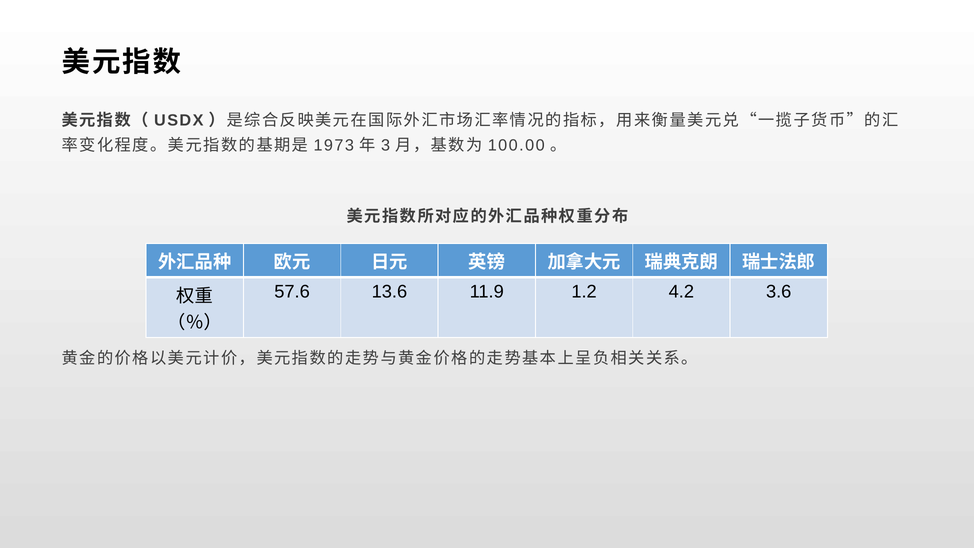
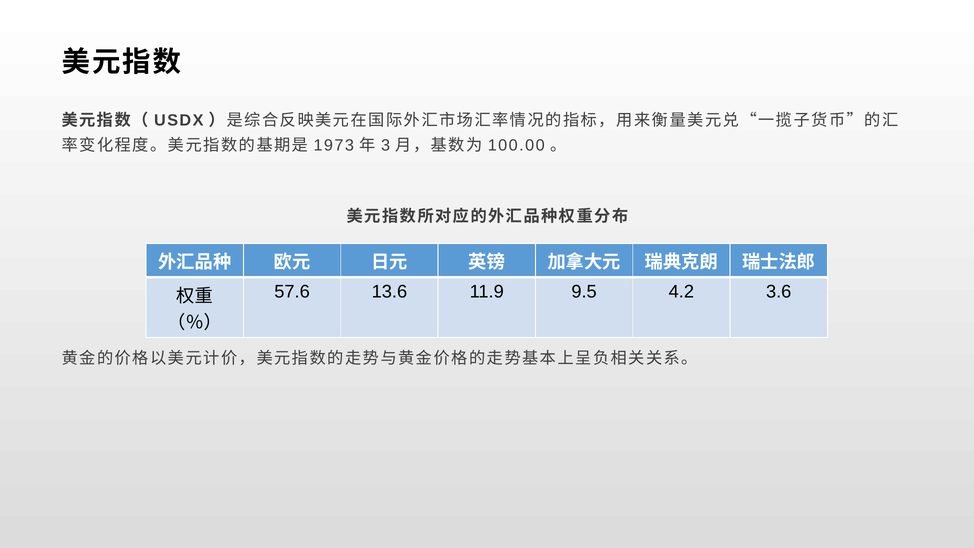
1.2: 1.2 -> 9.5
